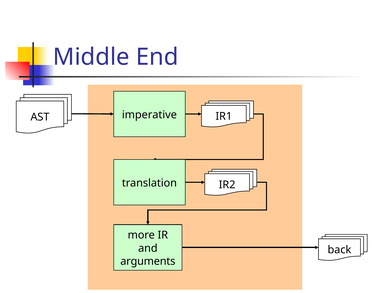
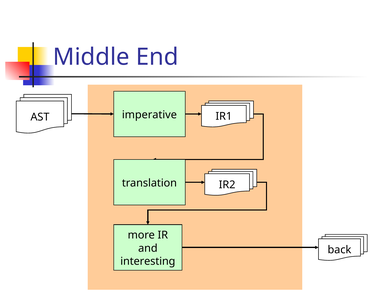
arguments: arguments -> interesting
